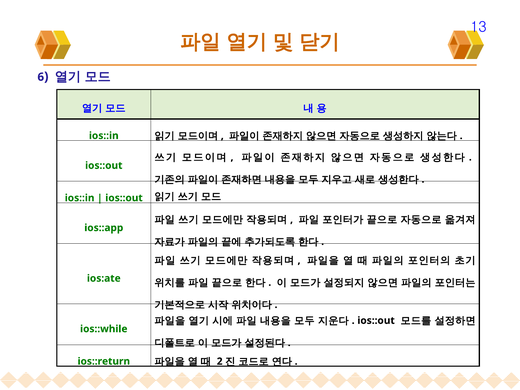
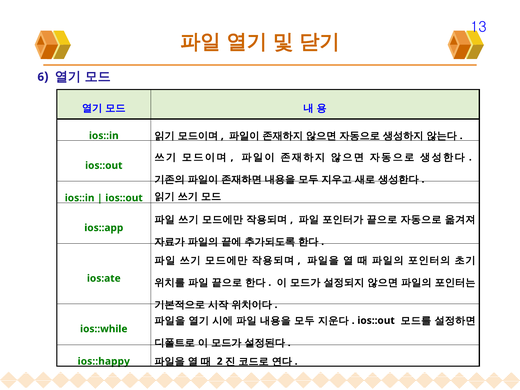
ios::return: ios::return -> ios::happy
